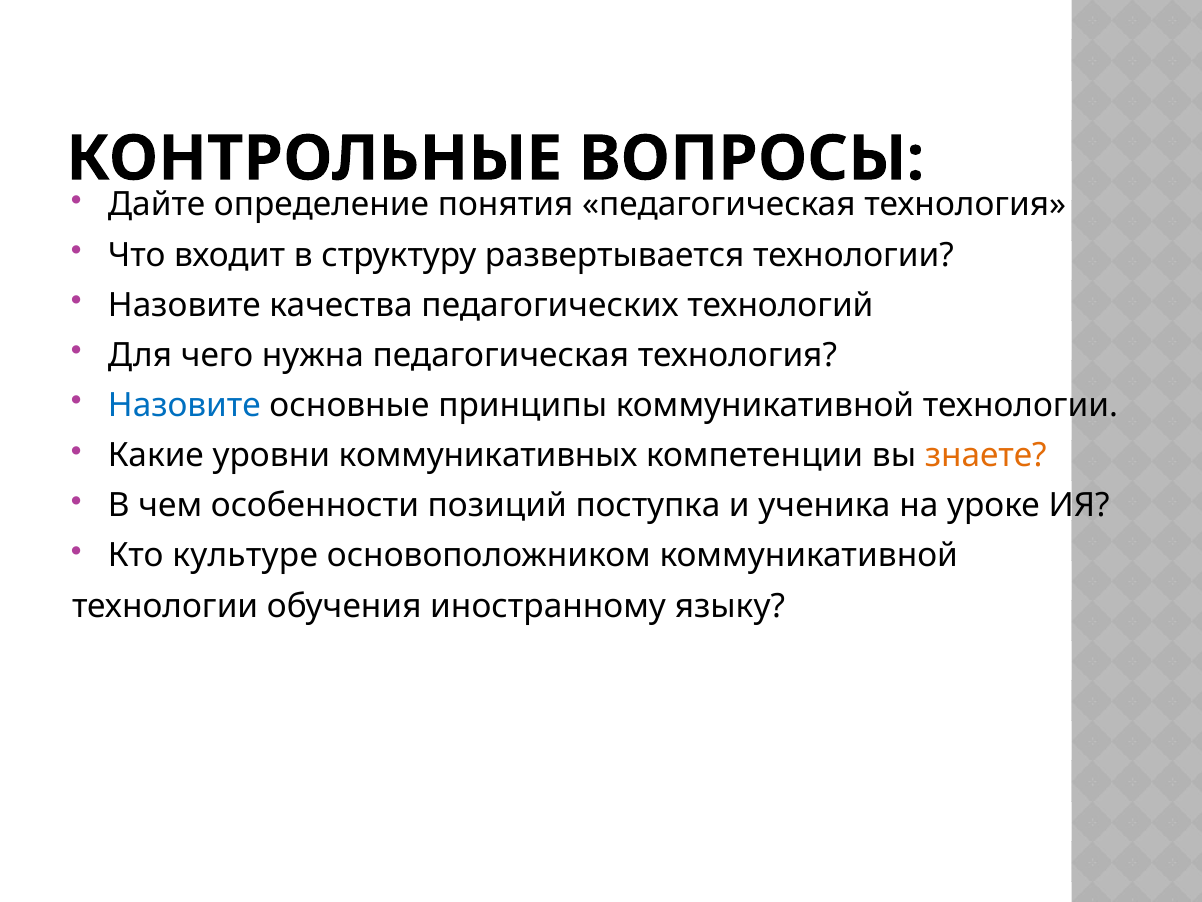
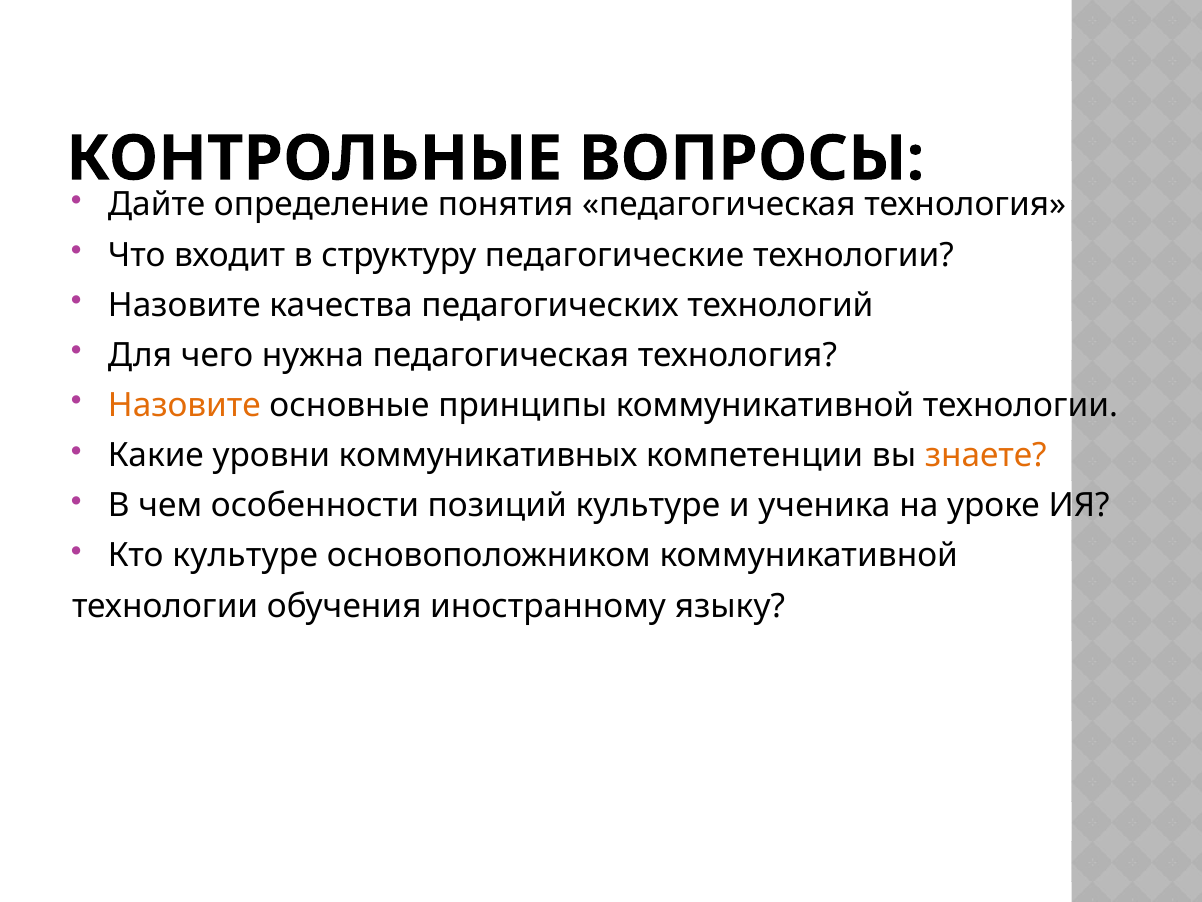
развертывается: развертывается -> педагогические
Назовите at (184, 405) colour: blue -> orange
позиций поступка: поступка -> культуре
